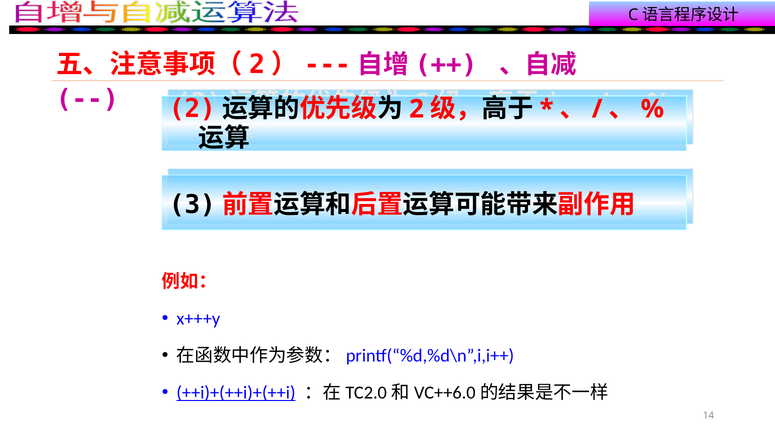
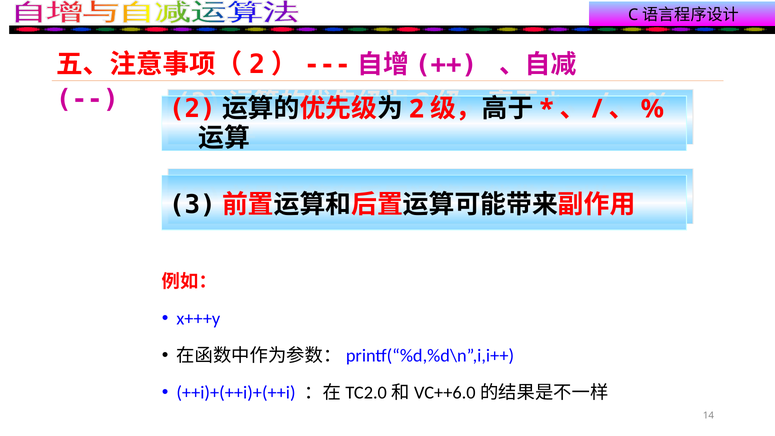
++i)+(++i)+(++i underline: present -> none
